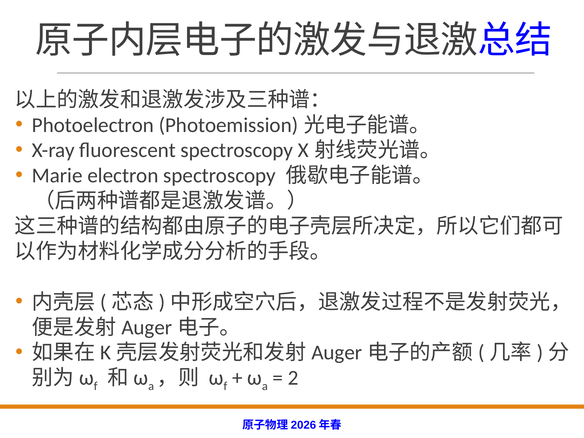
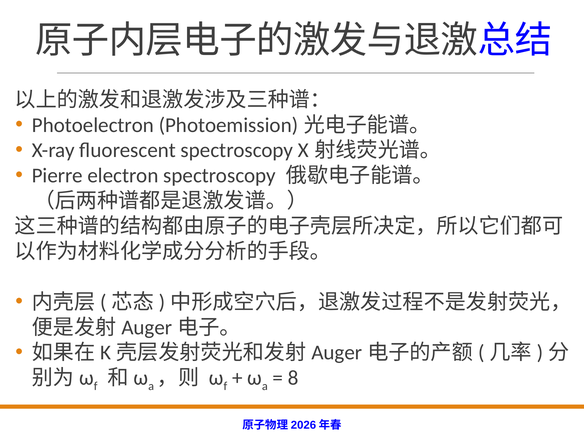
Marie: Marie -> Pierre
2: 2 -> 8
